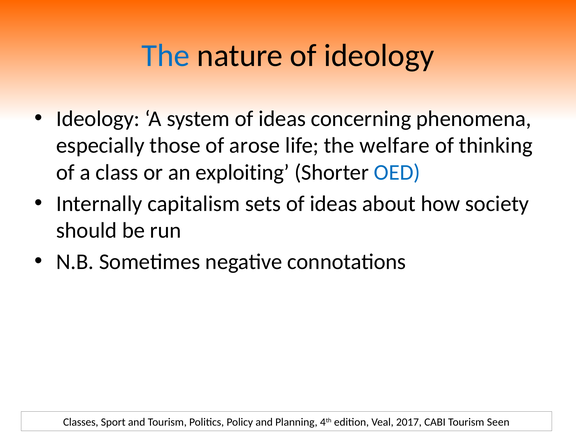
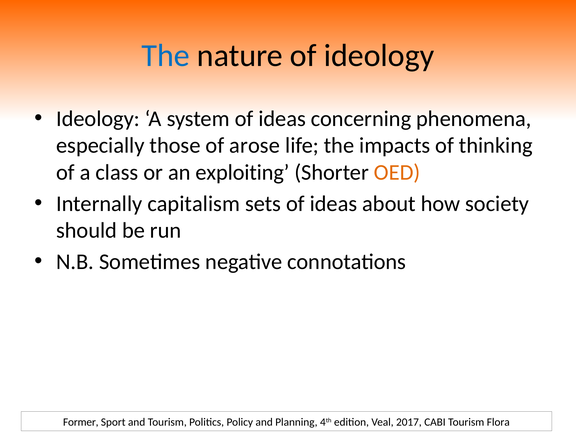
welfare: welfare -> impacts
OED colour: blue -> orange
Classes: Classes -> Former
Seen: Seen -> Flora
